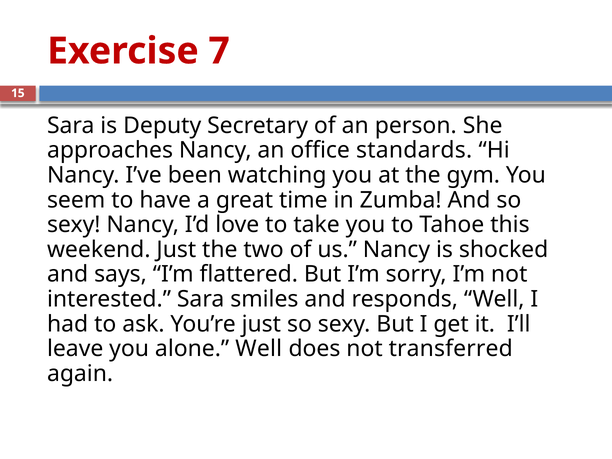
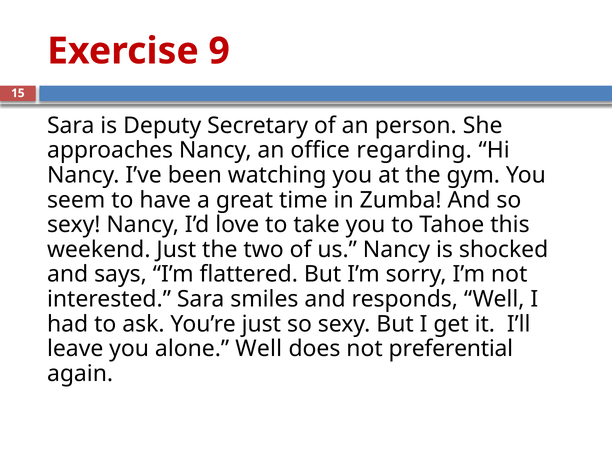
7: 7 -> 9
standards: standards -> regarding
transferred: transferred -> preferential
